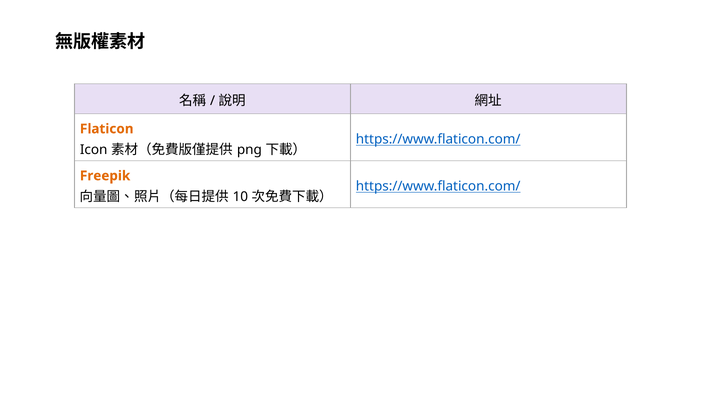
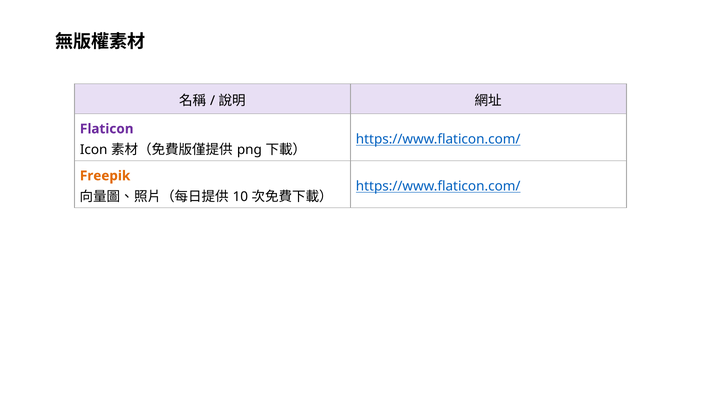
Flaticon colour: orange -> purple
